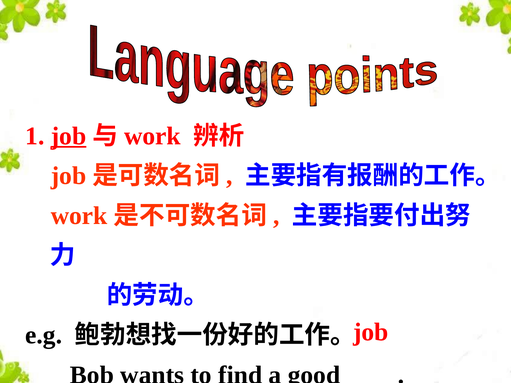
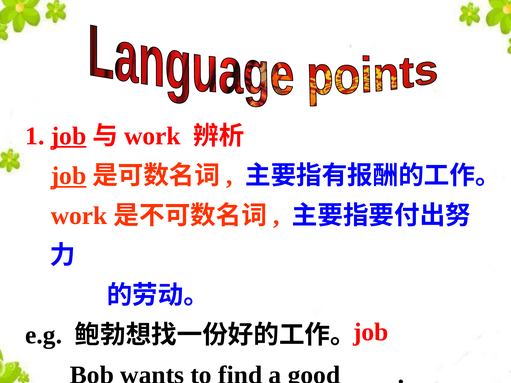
job at (69, 176) underline: none -> present
